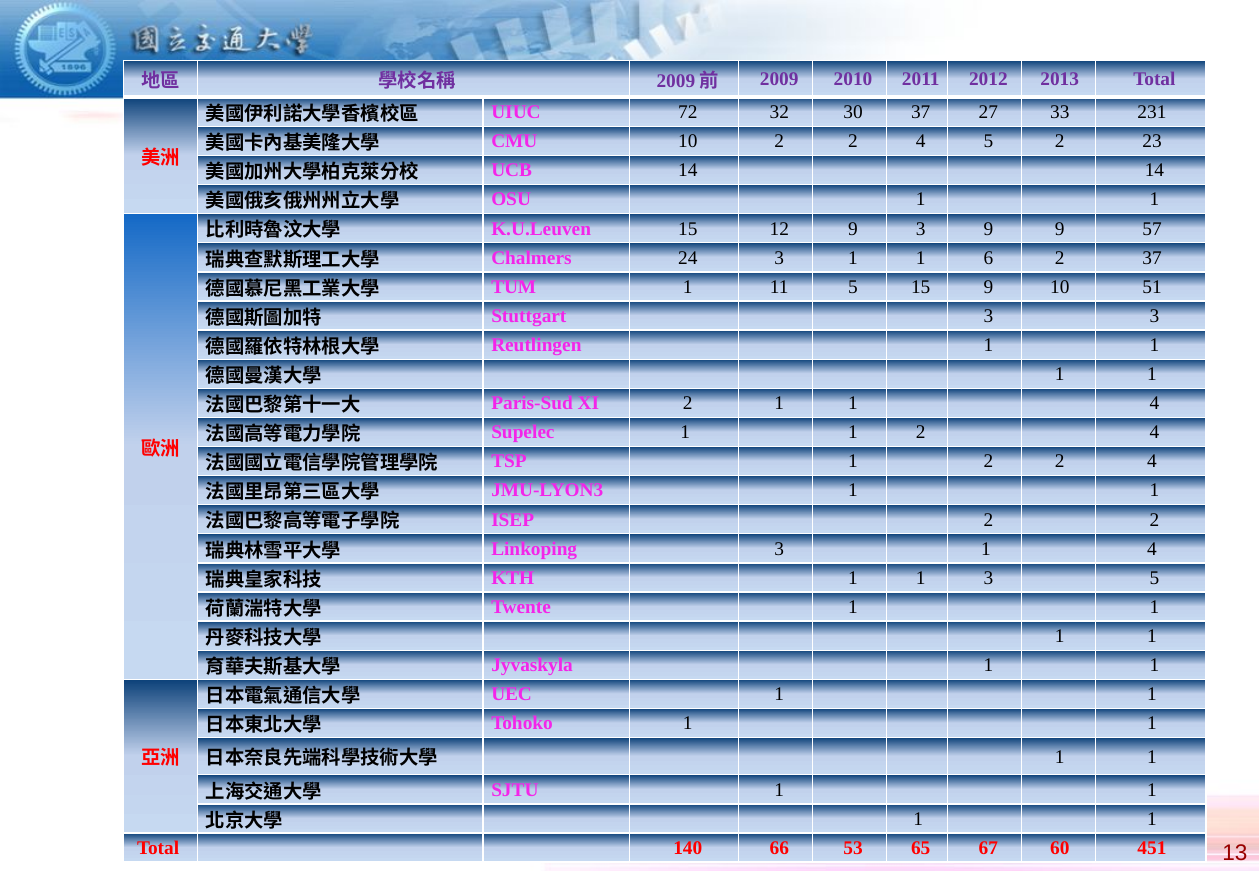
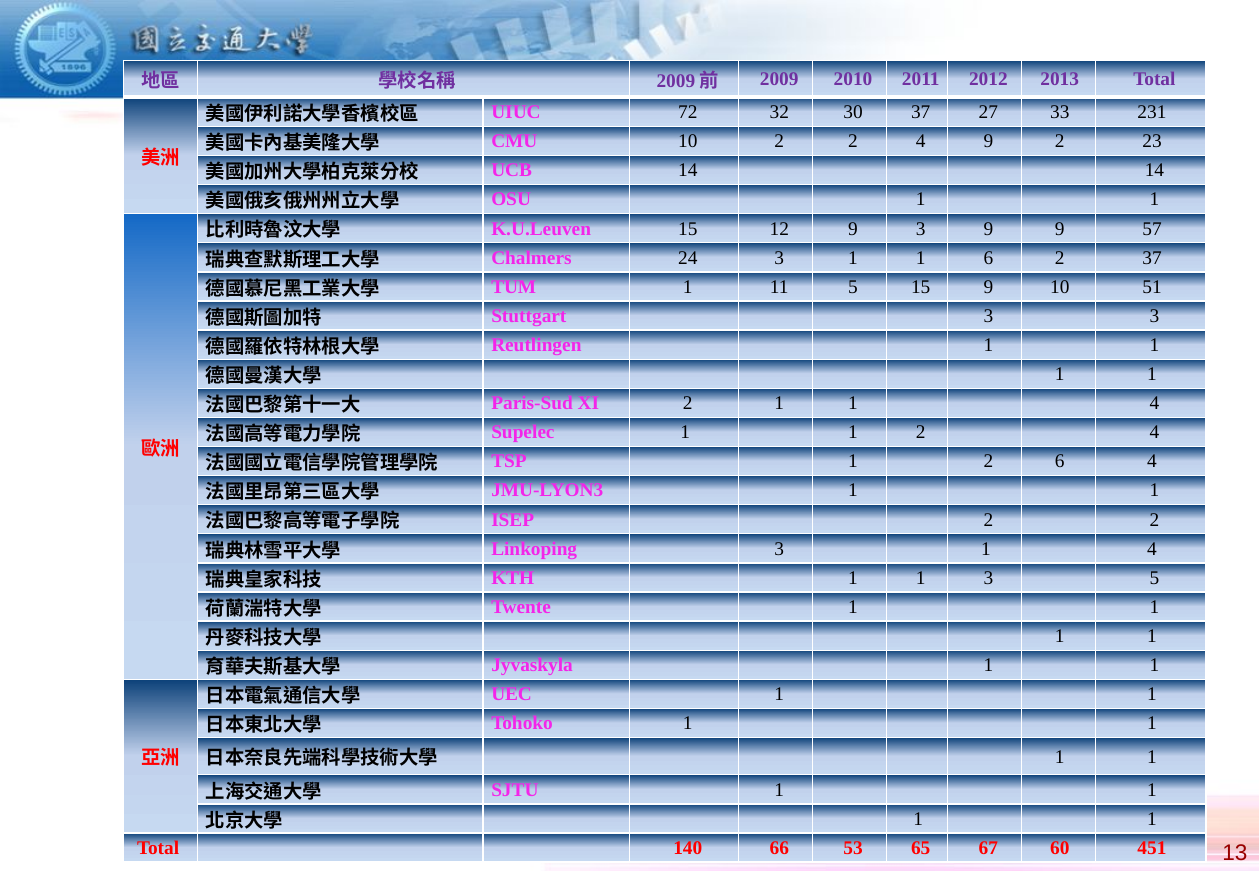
4 5: 5 -> 9
1 2 2: 2 -> 6
